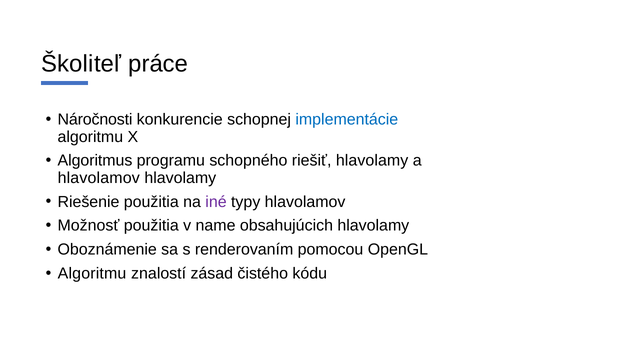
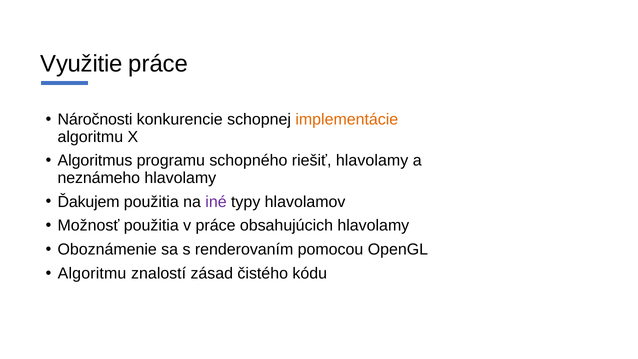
Školiteľ: Školiteľ -> Využitie
implementácie colour: blue -> orange
hlavolamov at (99, 178): hlavolamov -> neznámeho
Riešenie: Riešenie -> Ďakujem
v name: name -> práce
